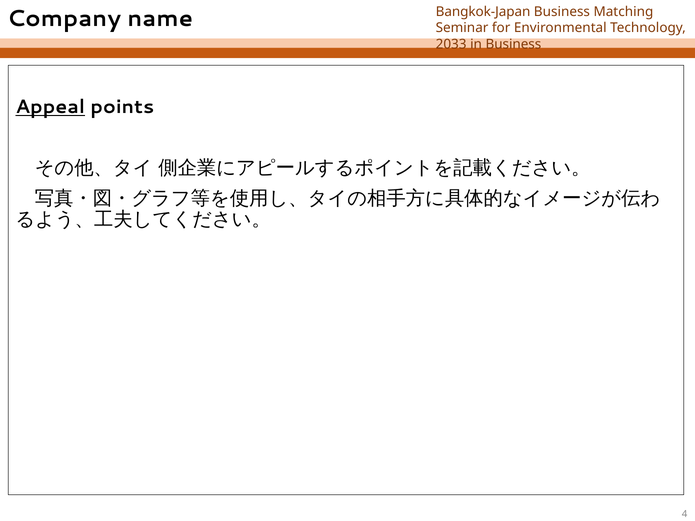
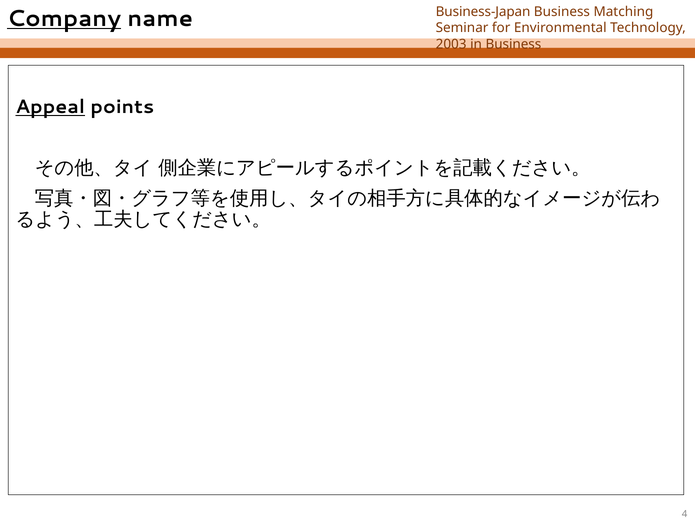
Bangkok-Japan: Bangkok-Japan -> Business-Japan
Company underline: none -> present
2033: 2033 -> 2003
